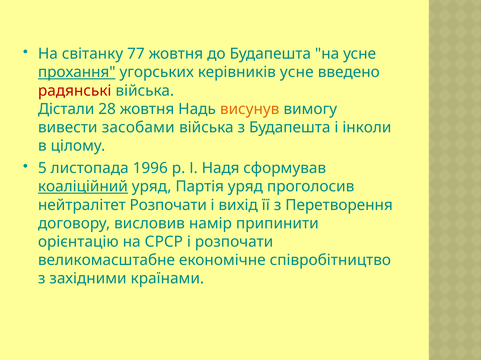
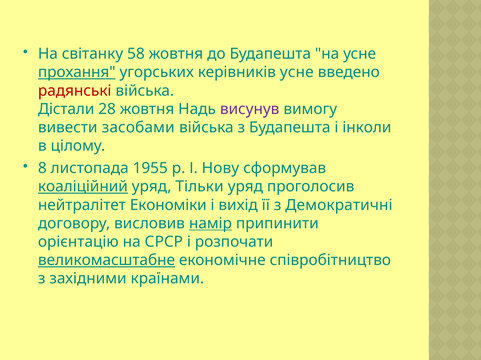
77: 77 -> 58
висунув colour: orange -> purple
5: 5 -> 8
1996: 1996 -> 1955
Надя: Надя -> Нову
Партія: Партія -> Тільки
нейтралітет Розпочати: Розпочати -> Економіки
Перетворення: Перетворення -> Демократичні
намір underline: none -> present
великомасштабне underline: none -> present
